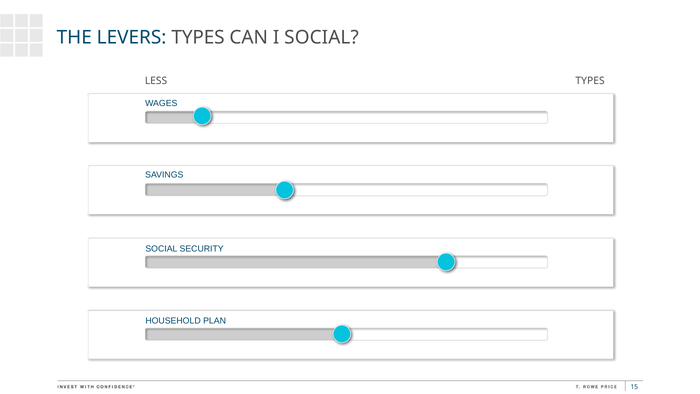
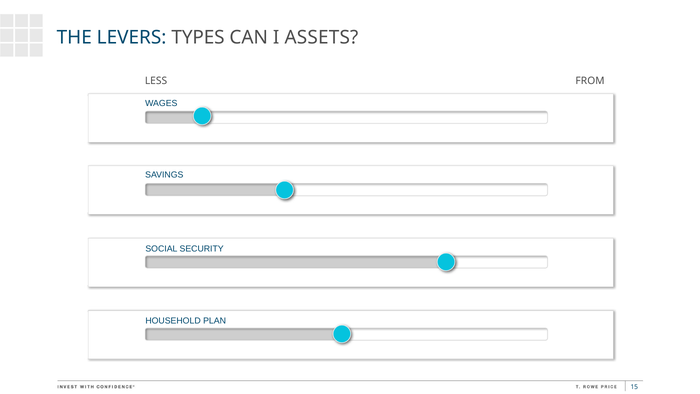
I SOCIAL: SOCIAL -> ASSETS
LESS TYPES: TYPES -> FROM
